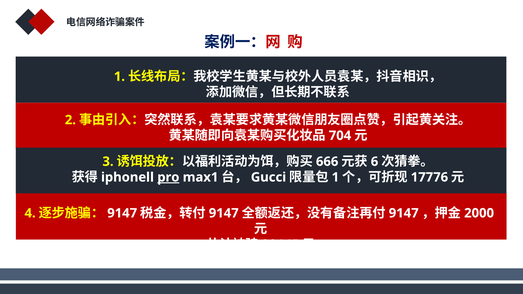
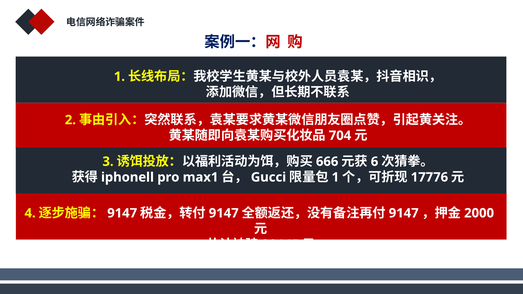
pro underline: present -> none
